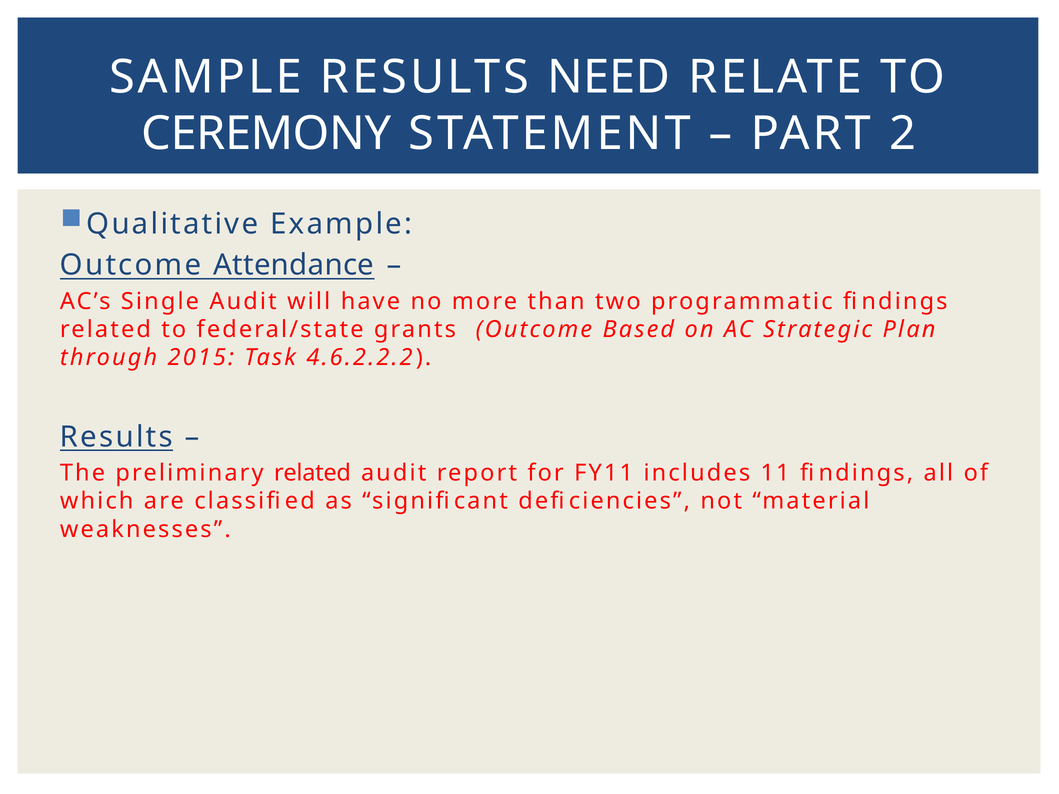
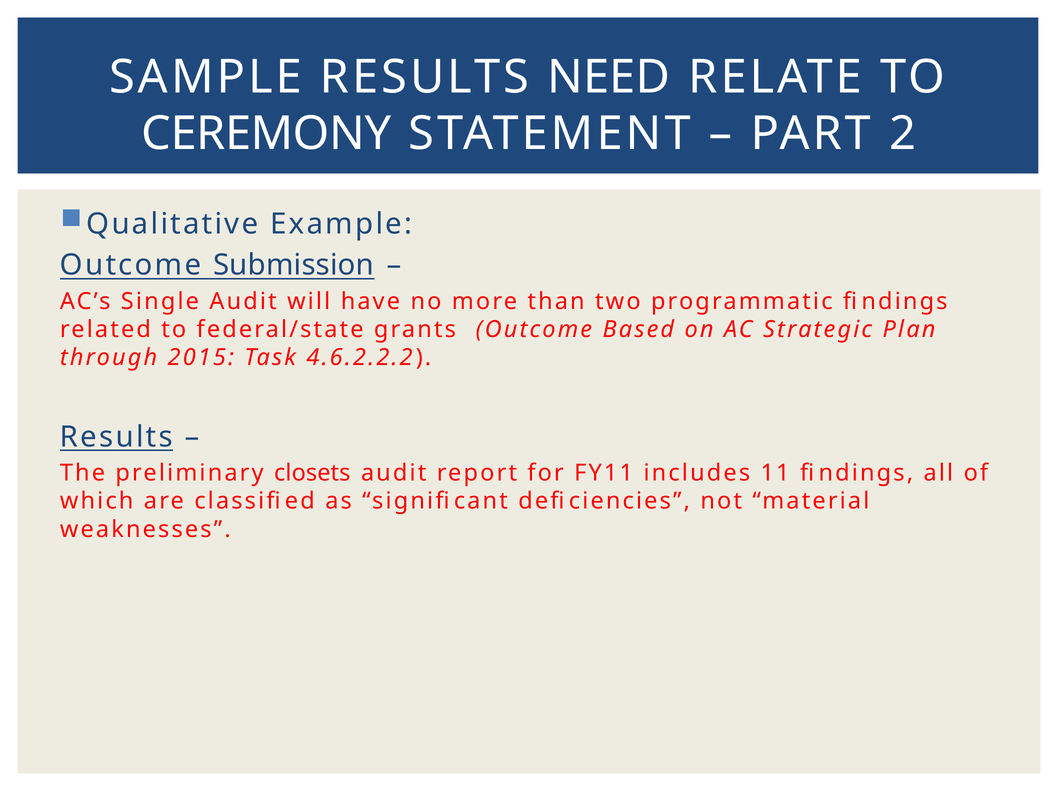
Attendance: Attendance -> Submission
preliminary related: related -> closets
